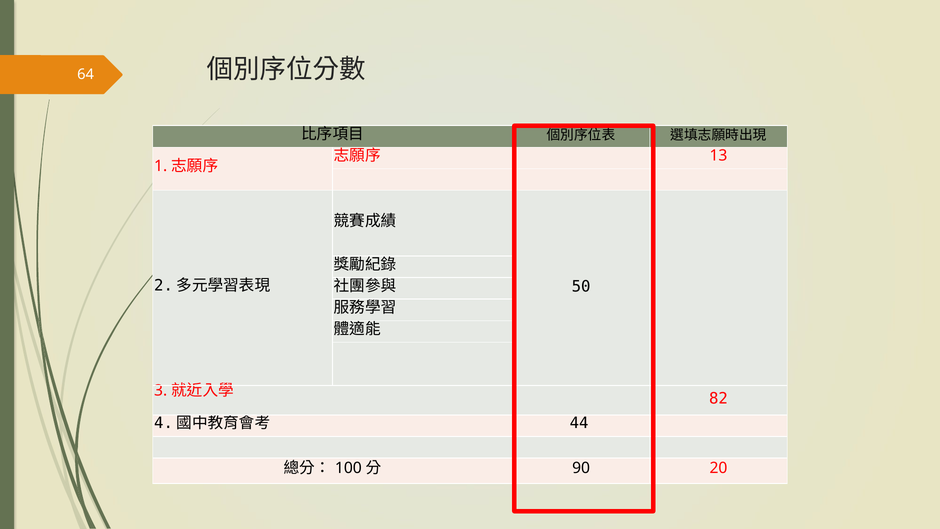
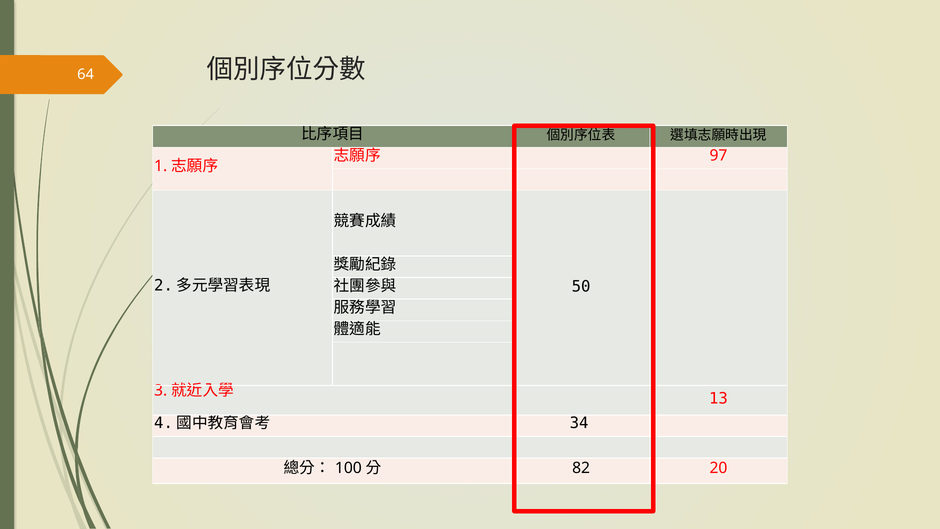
13: 13 -> 97
82: 82 -> 13
44: 44 -> 34
90: 90 -> 82
